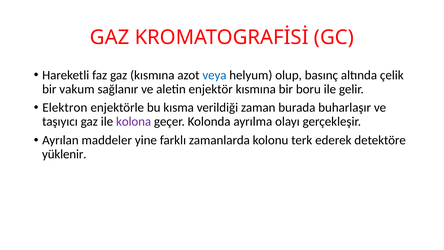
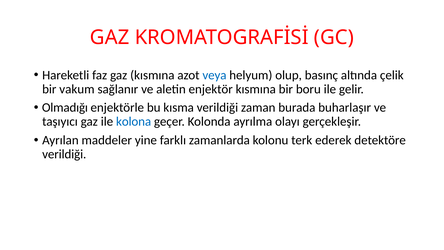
Elektron: Elektron -> Olmadığı
kolona colour: purple -> blue
yüklenir at (64, 154): yüklenir -> verildiği
